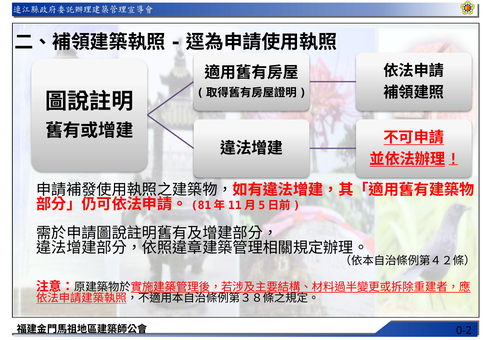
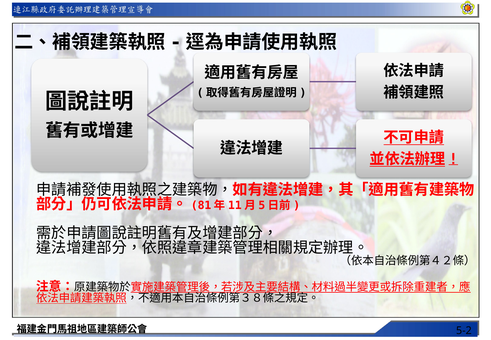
0-2: 0-2 -> 5-2
